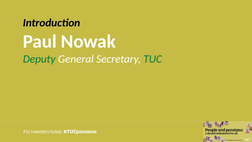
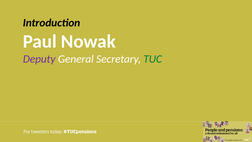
Deputy colour: green -> purple
